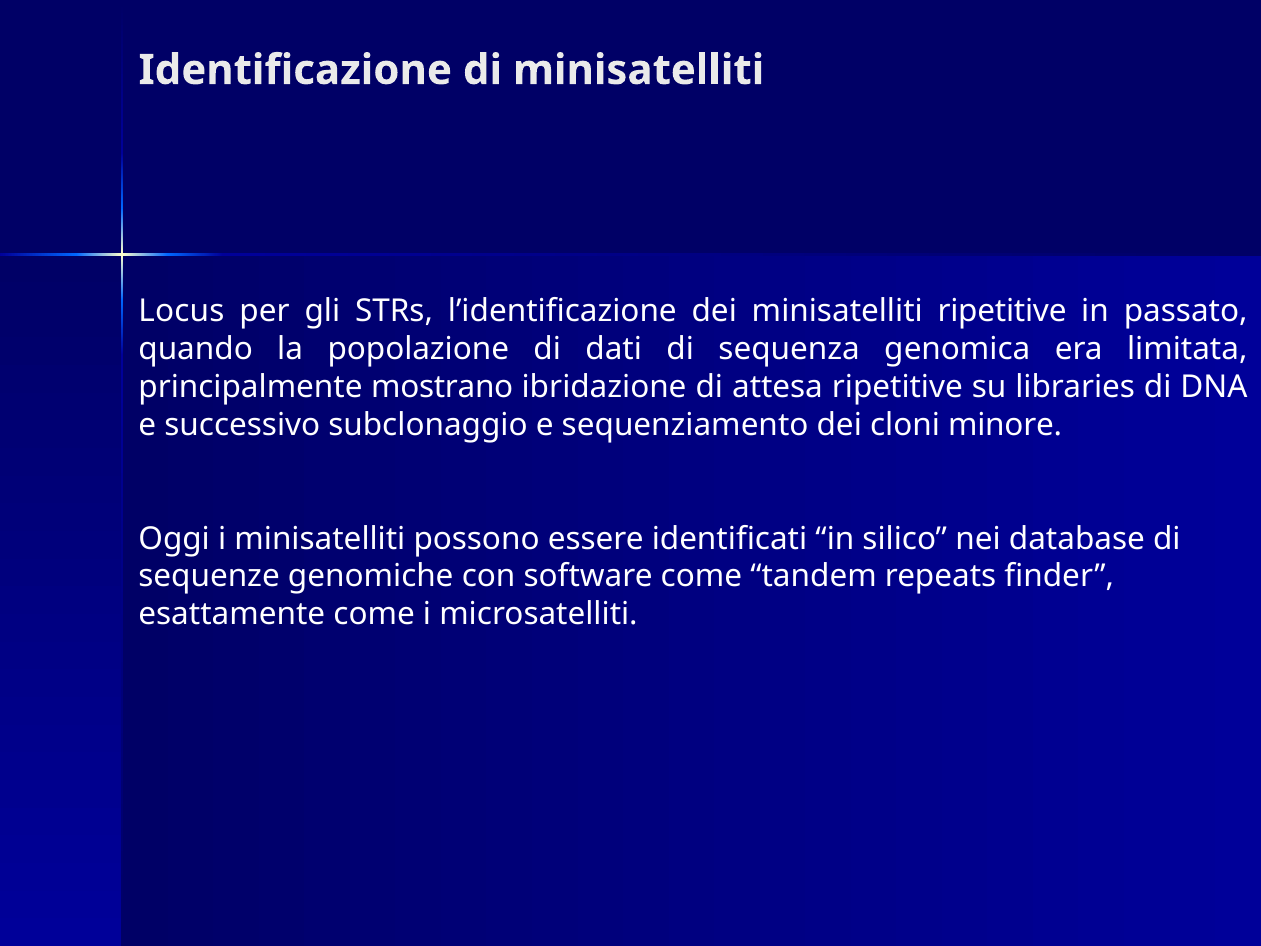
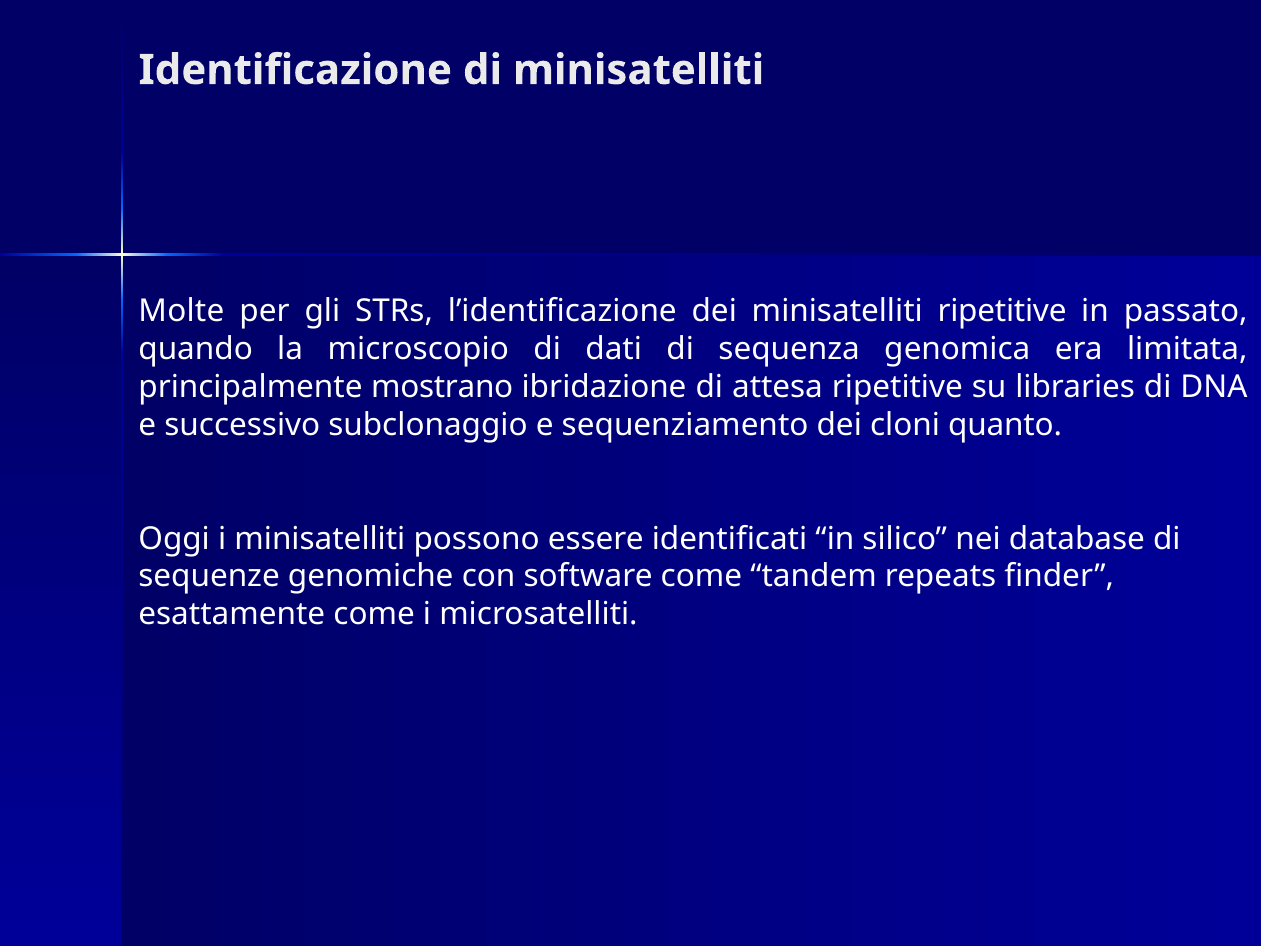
Locus: Locus -> Molte
popolazione: popolazione -> microscopio
minore: minore -> quanto
